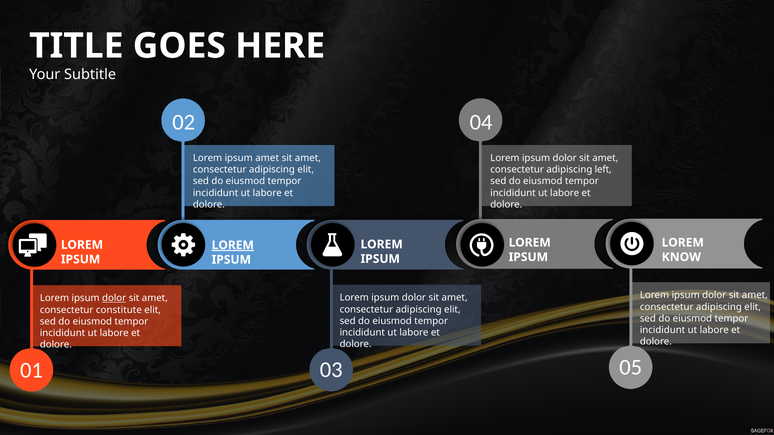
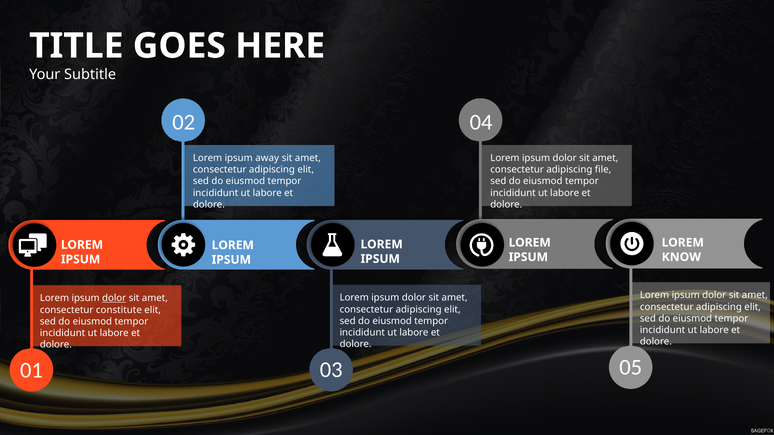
ipsum amet: amet -> away
left: left -> file
LOREM at (233, 245) underline: present -> none
